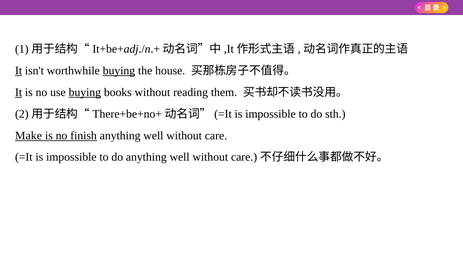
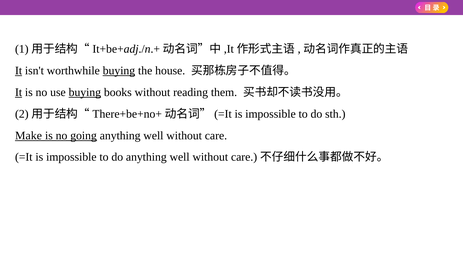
finish: finish -> going
